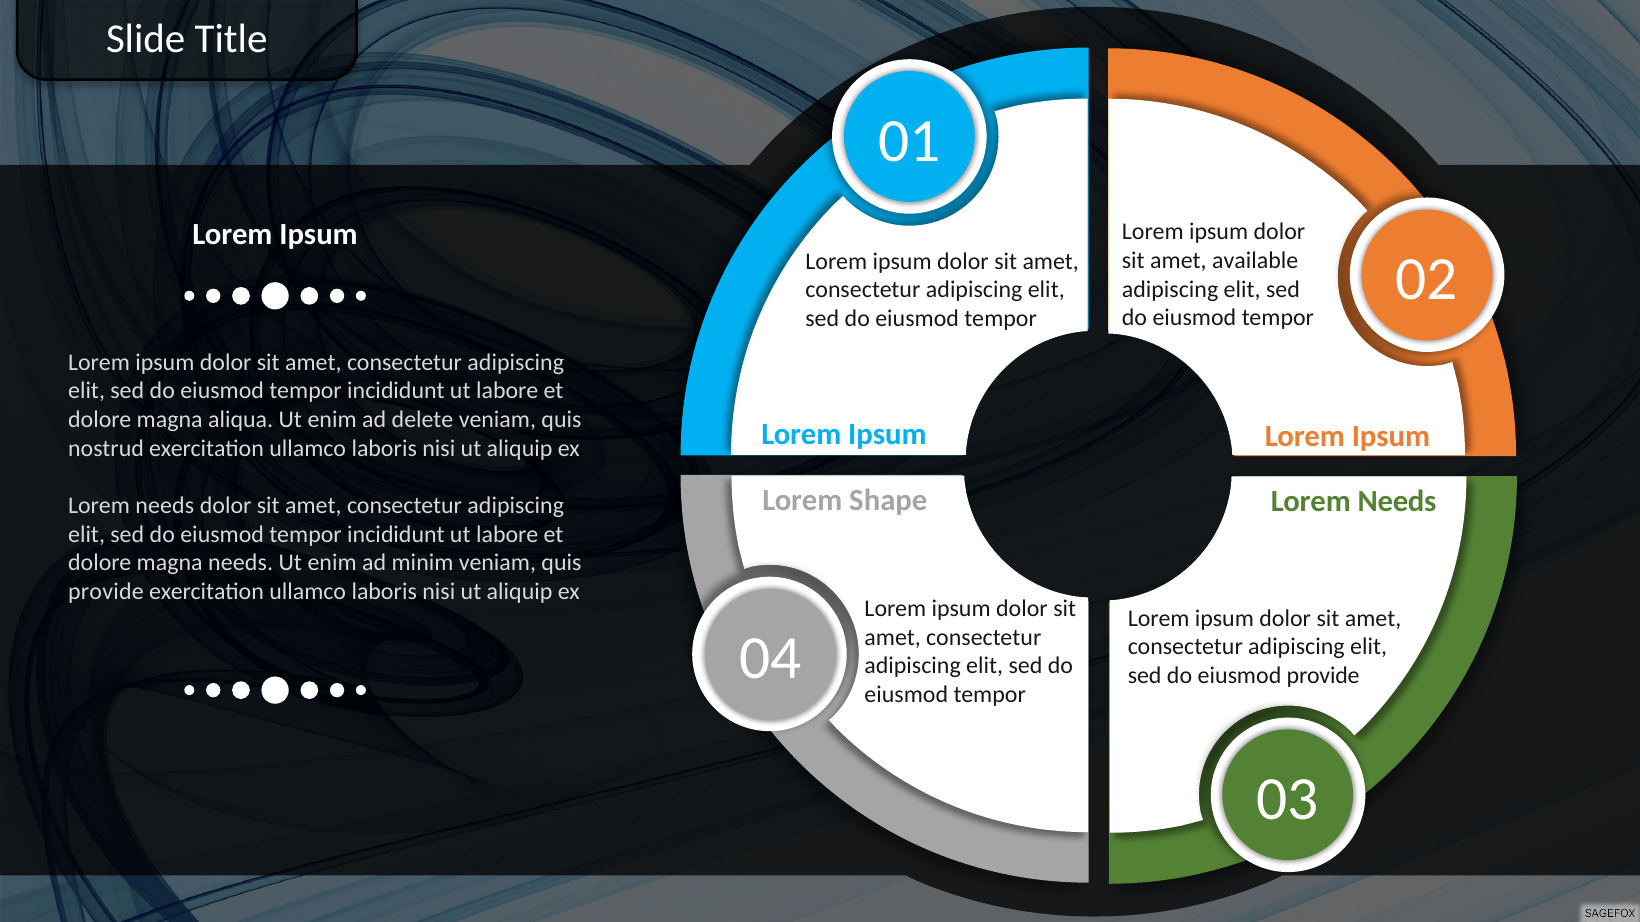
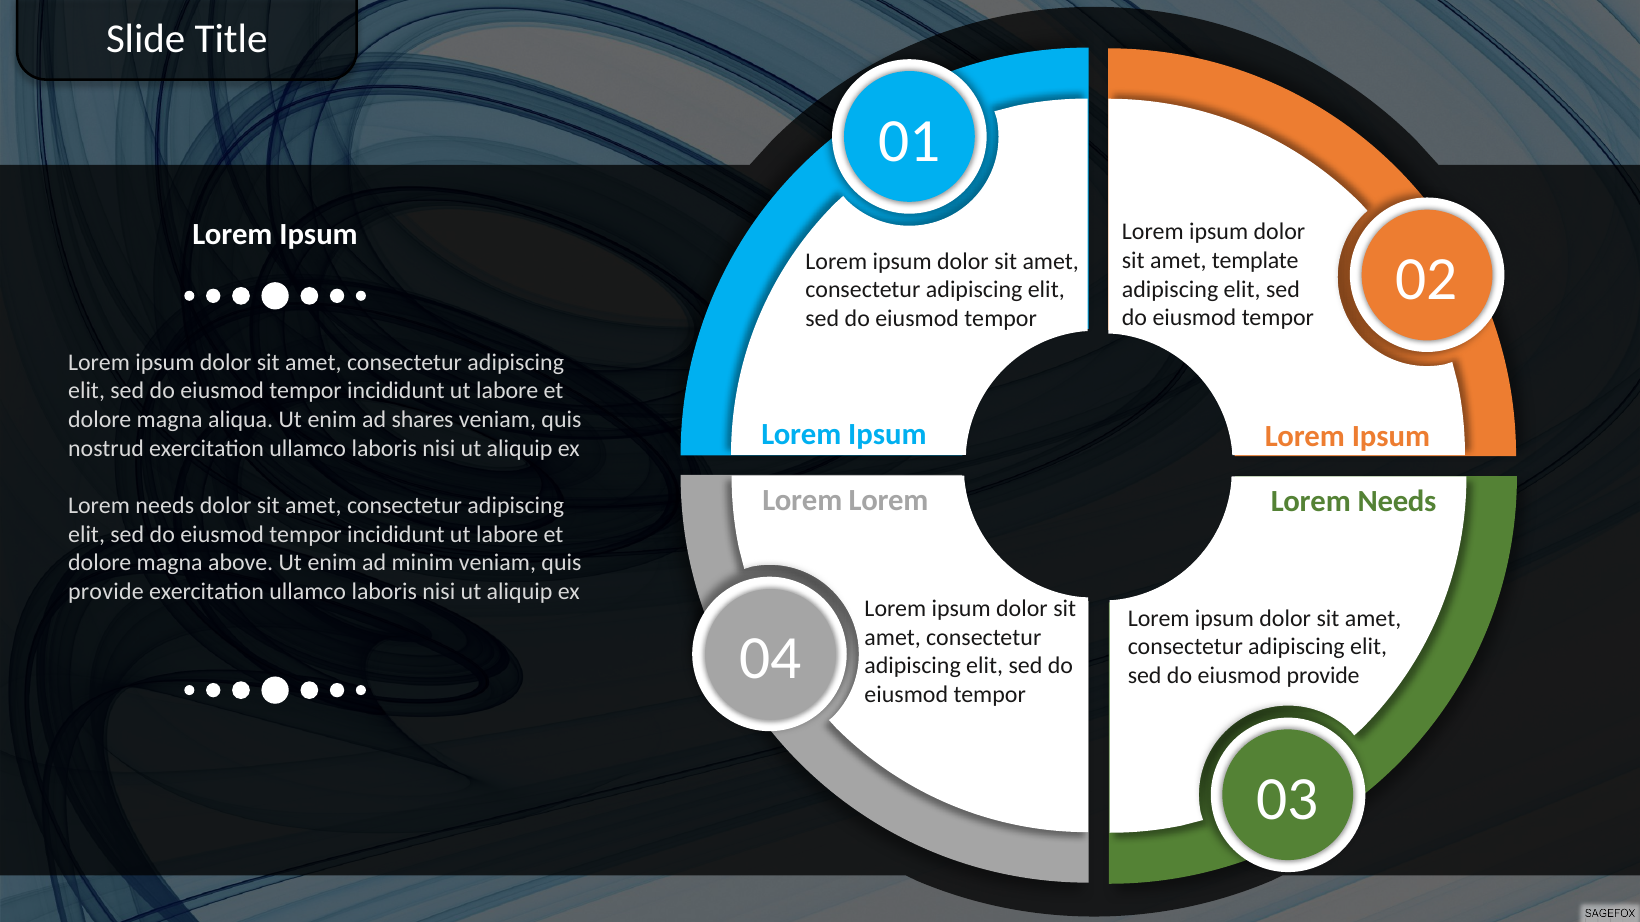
available: available -> template
delete: delete -> shares
Shape at (888, 501): Shape -> Lorem
magna needs: needs -> above
